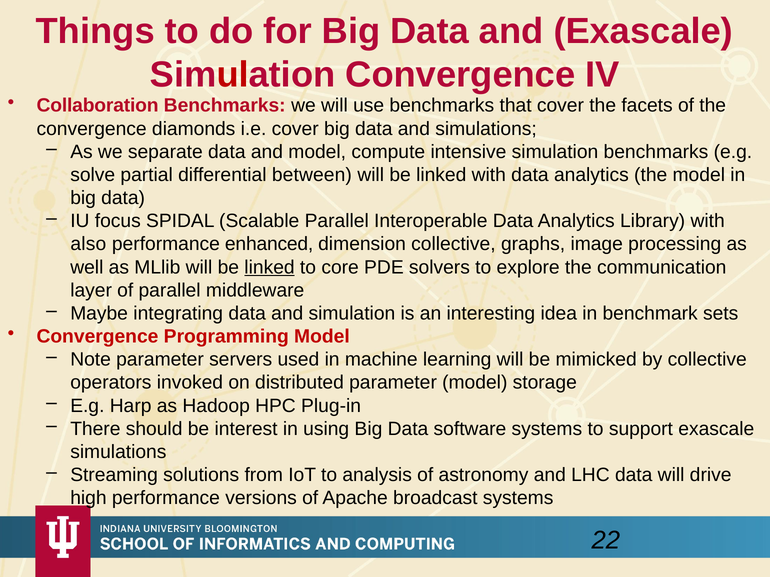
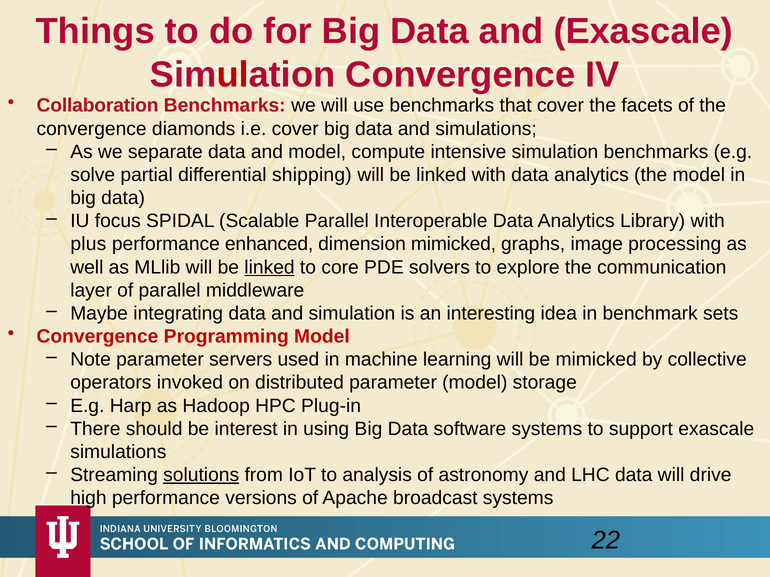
between: between -> shipping
also: also -> plus
dimension collective: collective -> mimicked
solutions underline: none -> present
